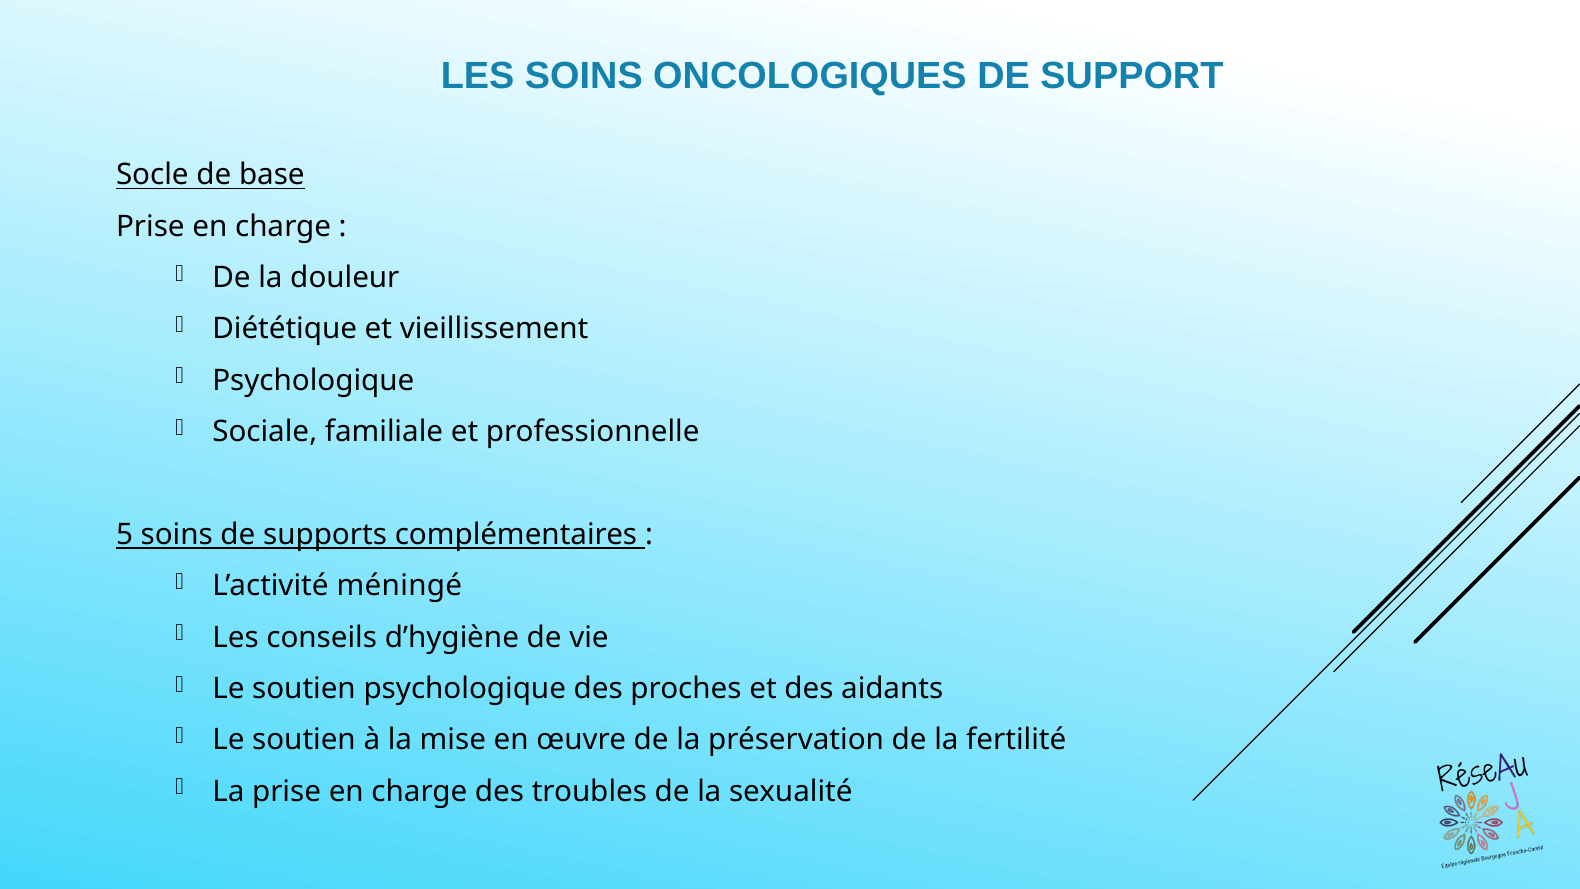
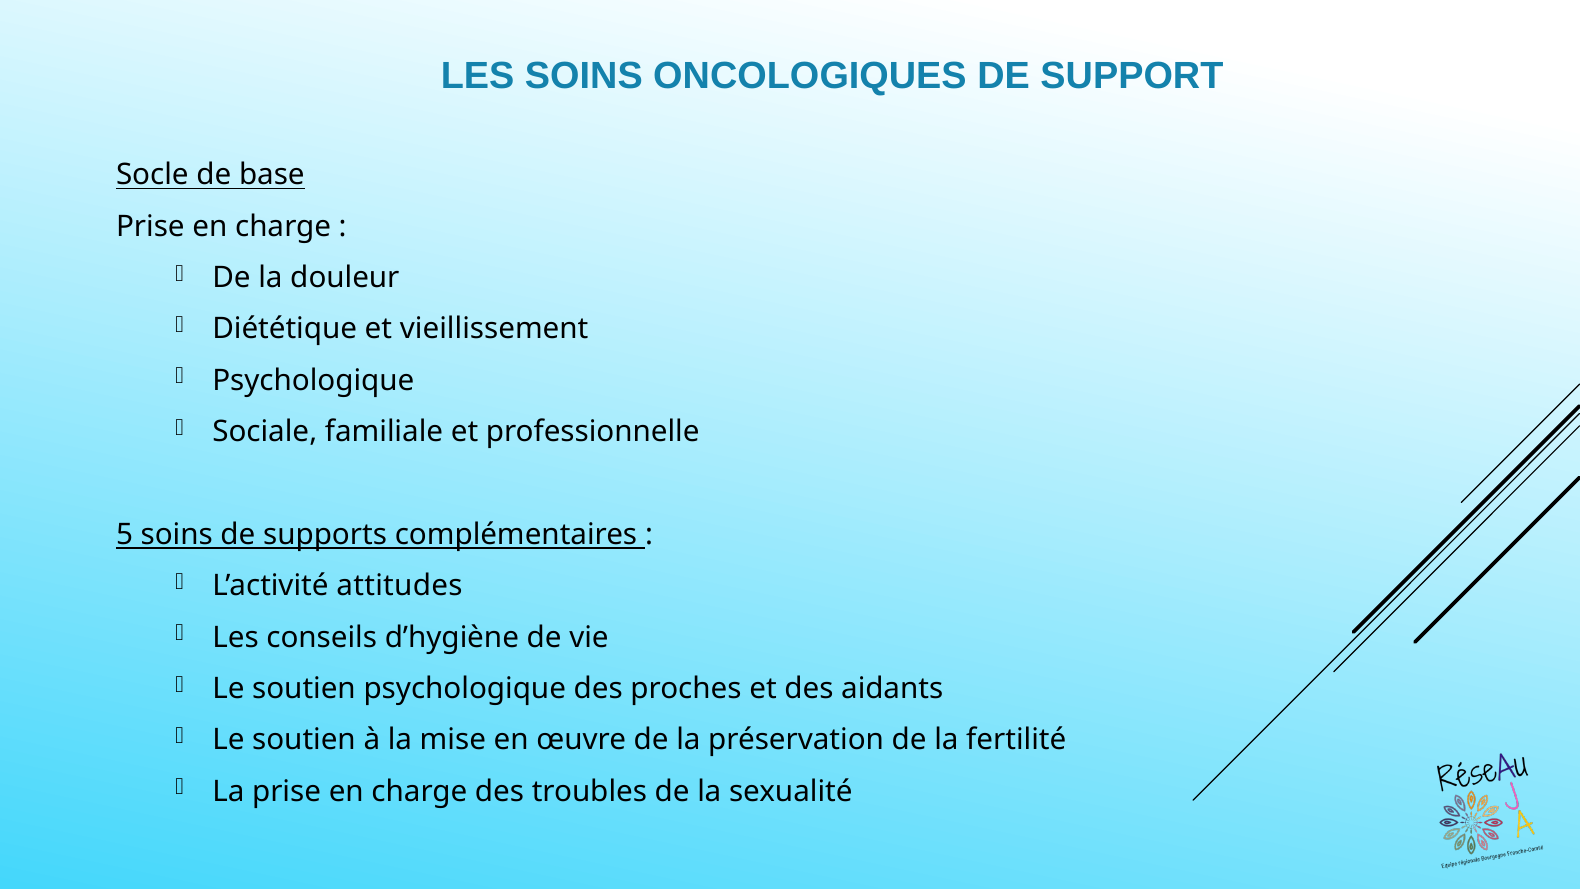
méningé: méningé -> attitudes
